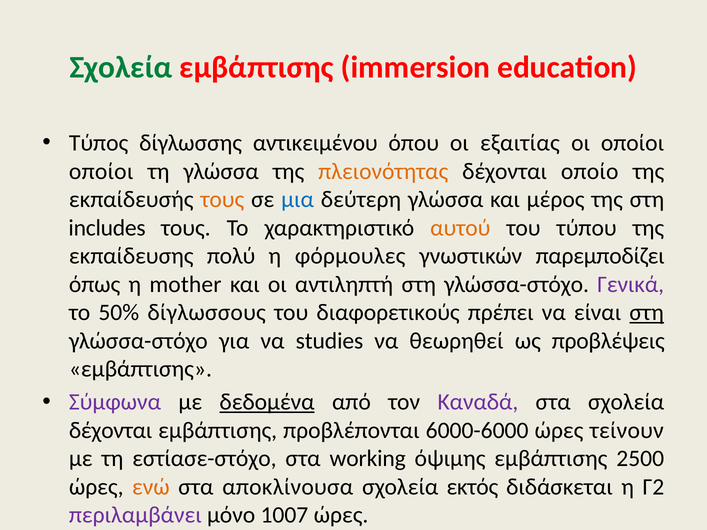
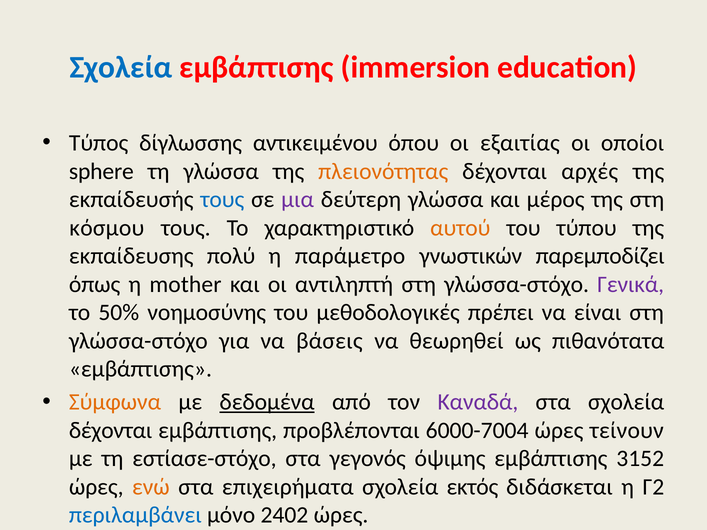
Σχολεία at (121, 68) colour: green -> blue
οποίοι at (101, 171): οποίοι -> sphere
οποίο: οποίο -> αρχές
τους at (222, 200) colour: orange -> blue
μια colour: blue -> purple
includes: includes -> κόσμου
φόρμουλες: φόρμουλες -> παράμετρο
δίγλωσσους: δίγλωσσους -> νοημοσύνης
διαφορετικούς: διαφορετικούς -> μεθοδολογικές
στη at (647, 313) underline: present -> none
studies: studies -> βάσεις
προβλέψεις: προβλέψεις -> πιθανότατα
Σύμφωνα colour: purple -> orange
6000-6000: 6000-6000 -> 6000-7004
working: working -> γεγονός
2500: 2500 -> 3152
αποκλίνουσα: αποκλίνουσα -> επιχειρήματα
περιλαμβάνει colour: purple -> blue
1007: 1007 -> 2402
